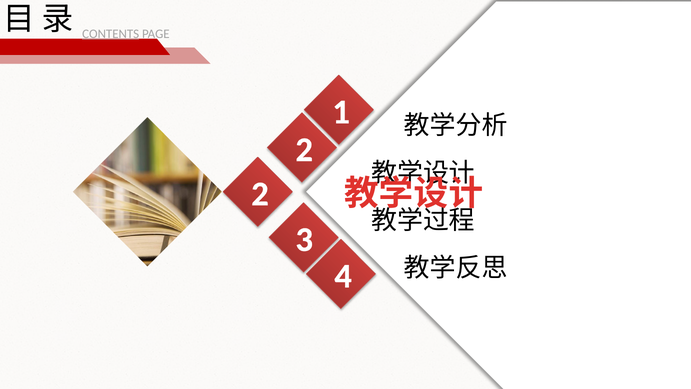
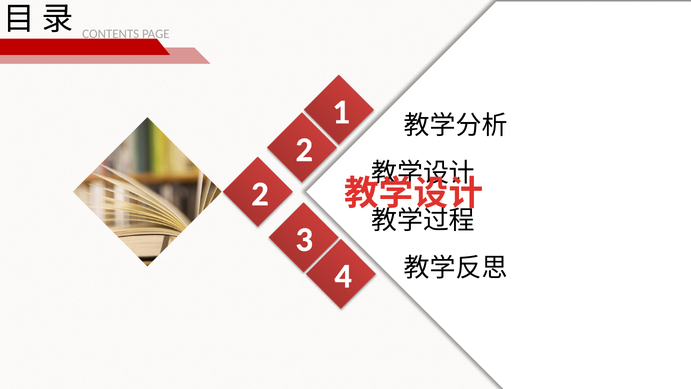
CONTENTS underline: present -> none
